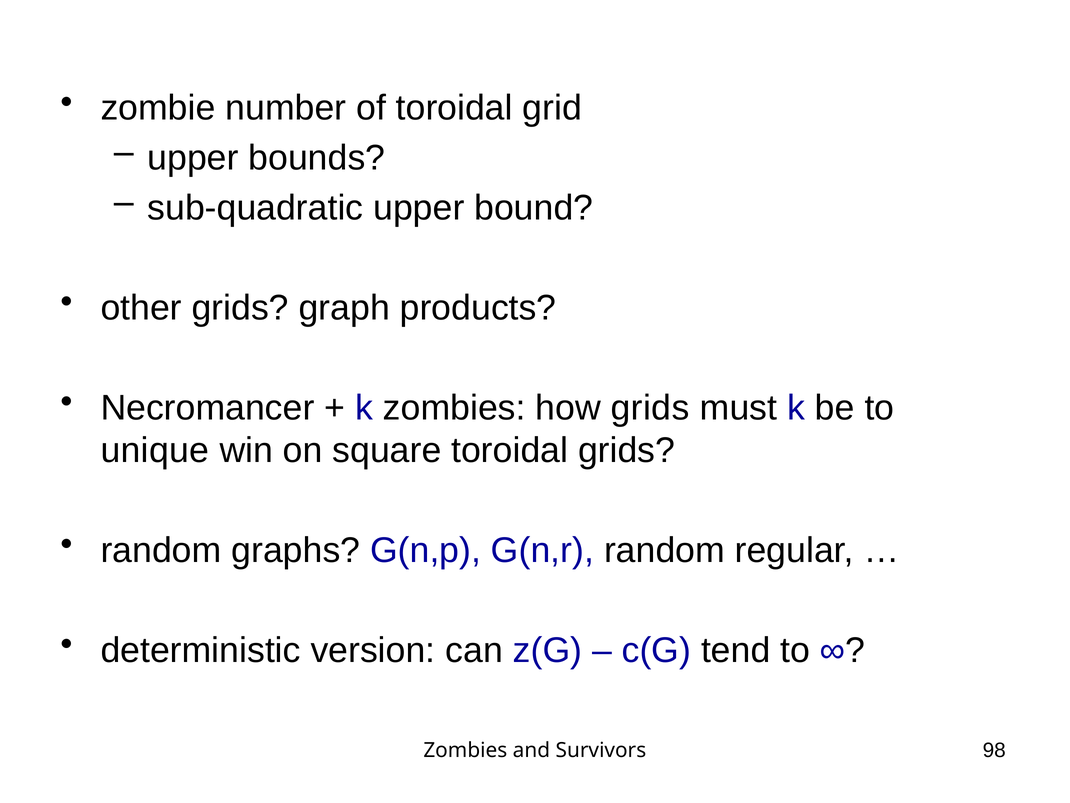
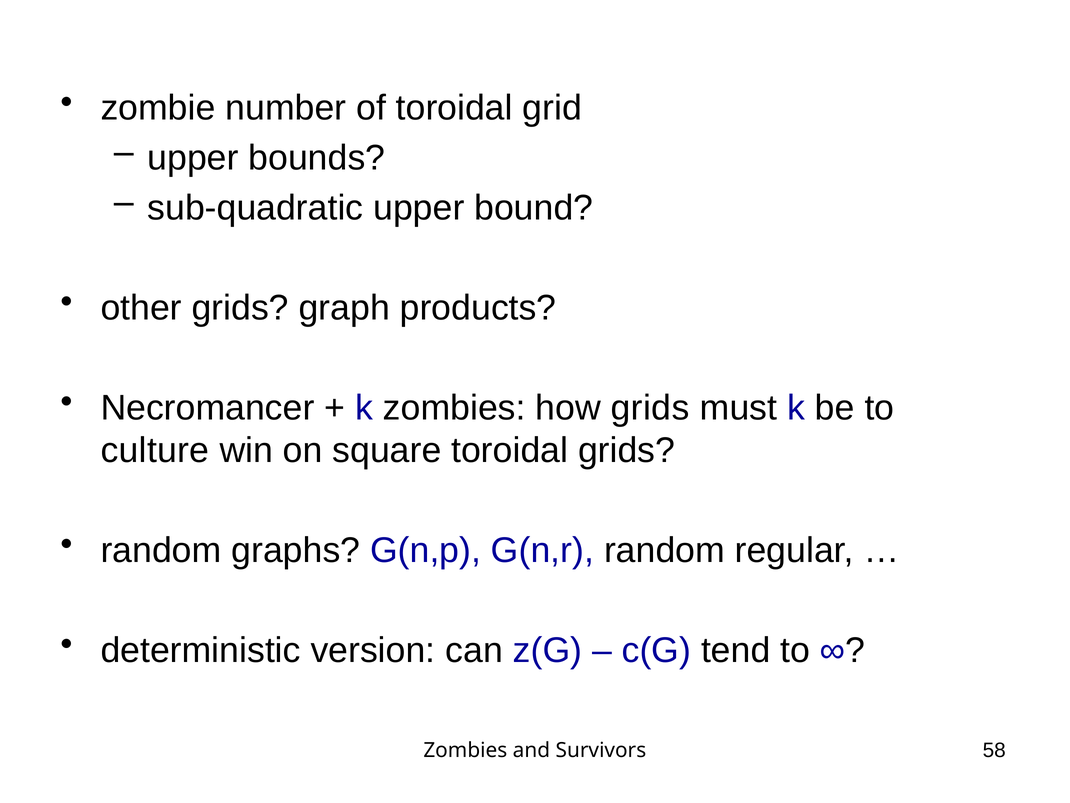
unique: unique -> culture
98: 98 -> 58
